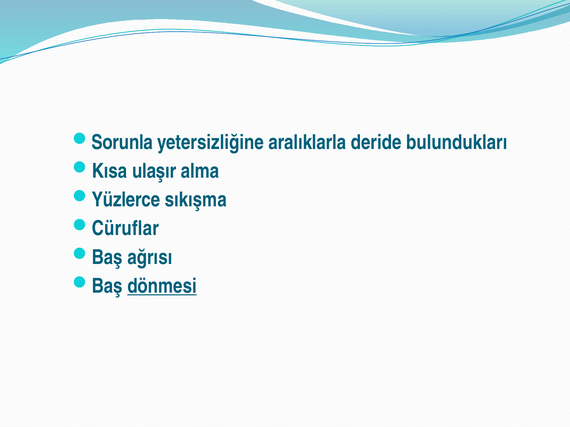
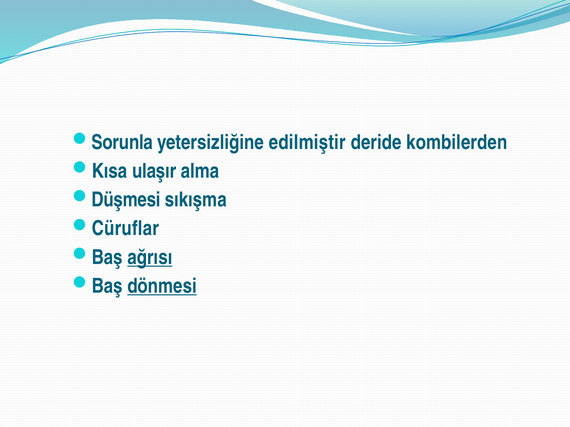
aralıklarla: aralıklarla -> edilmiştir
bulundukları: bulundukları -> kombilerden
Yüzlerce: Yüzlerce -> Düşmesi
ağrısı underline: none -> present
